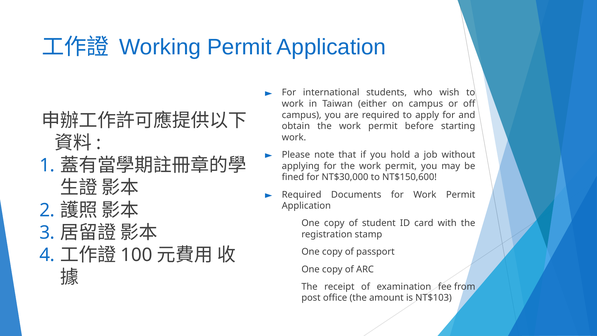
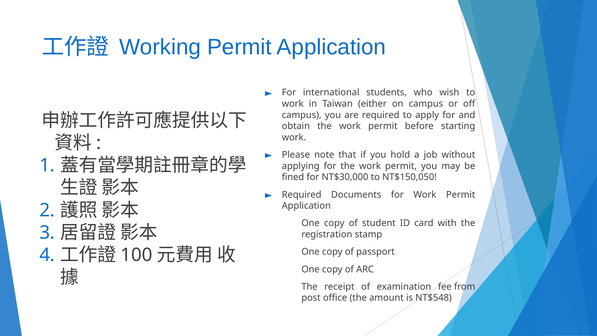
NT$150,600: NT$150,600 -> NT$150,050
NT$103: NT$103 -> NT$548
